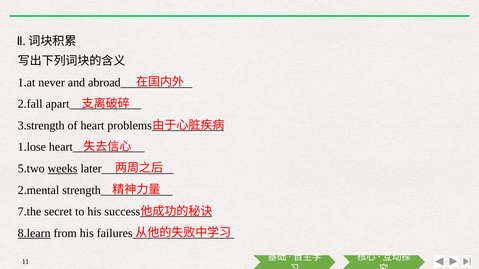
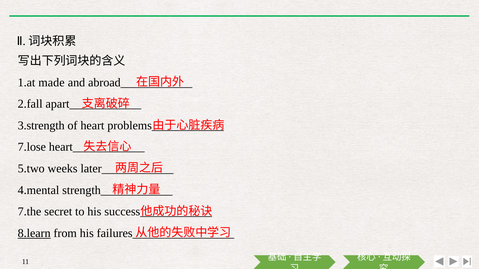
never: never -> made
1.lose: 1.lose -> 7.lose
weeks underline: present -> none
2.mental: 2.mental -> 4.mental
